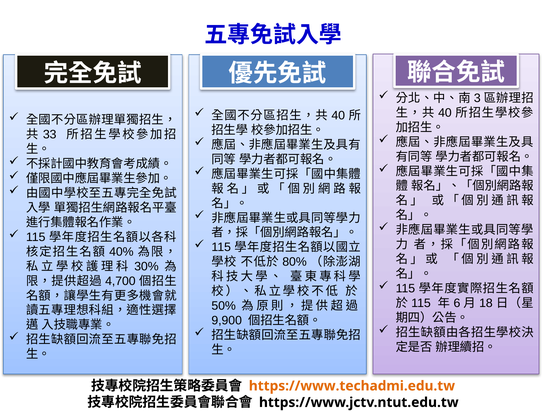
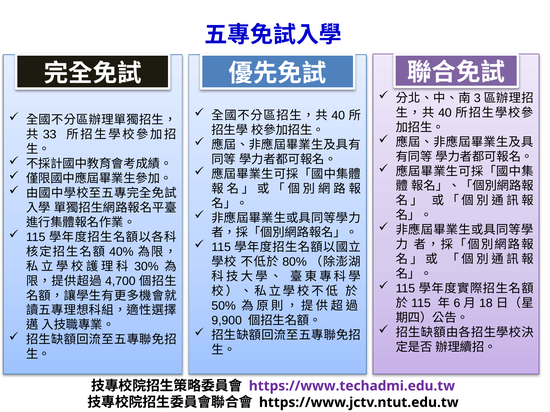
https://www.techadmi.edu.tw colour: orange -> purple
